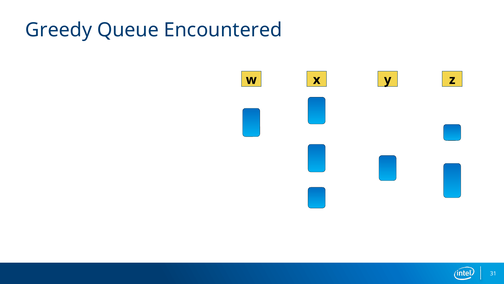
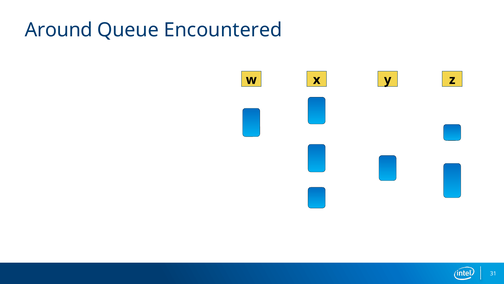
Greedy: Greedy -> Around
